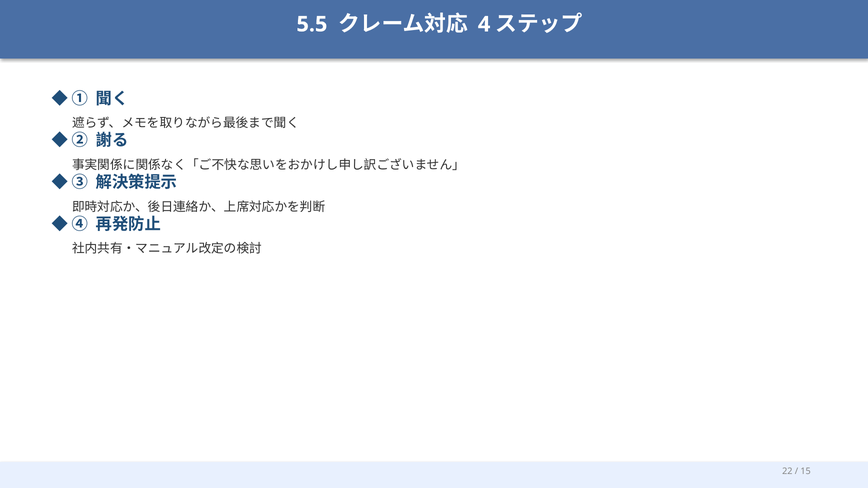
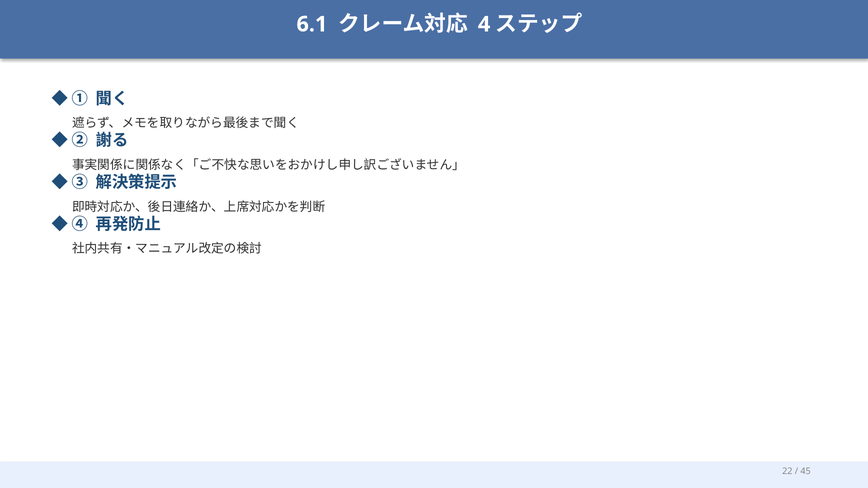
5.5: 5.5 -> 6.1
15: 15 -> 45
